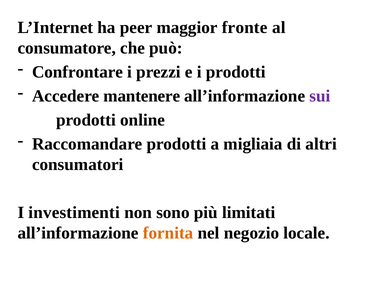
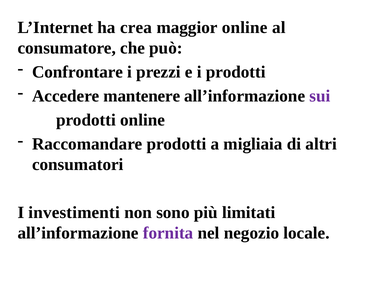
peer: peer -> crea
maggior fronte: fronte -> online
fornita colour: orange -> purple
